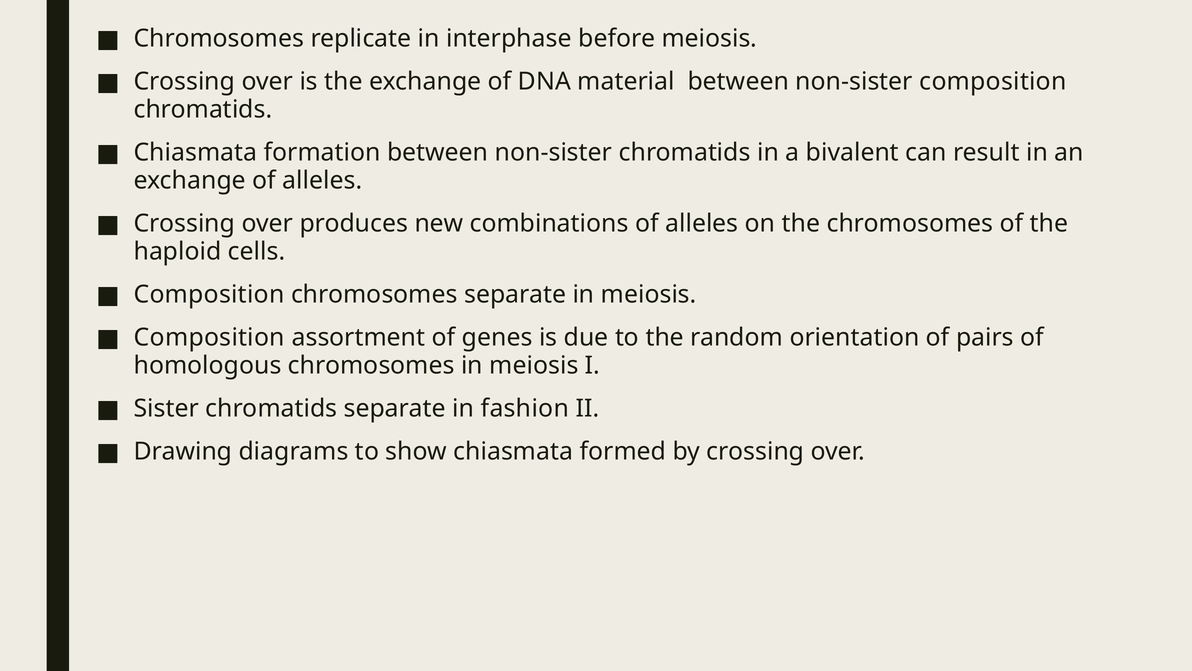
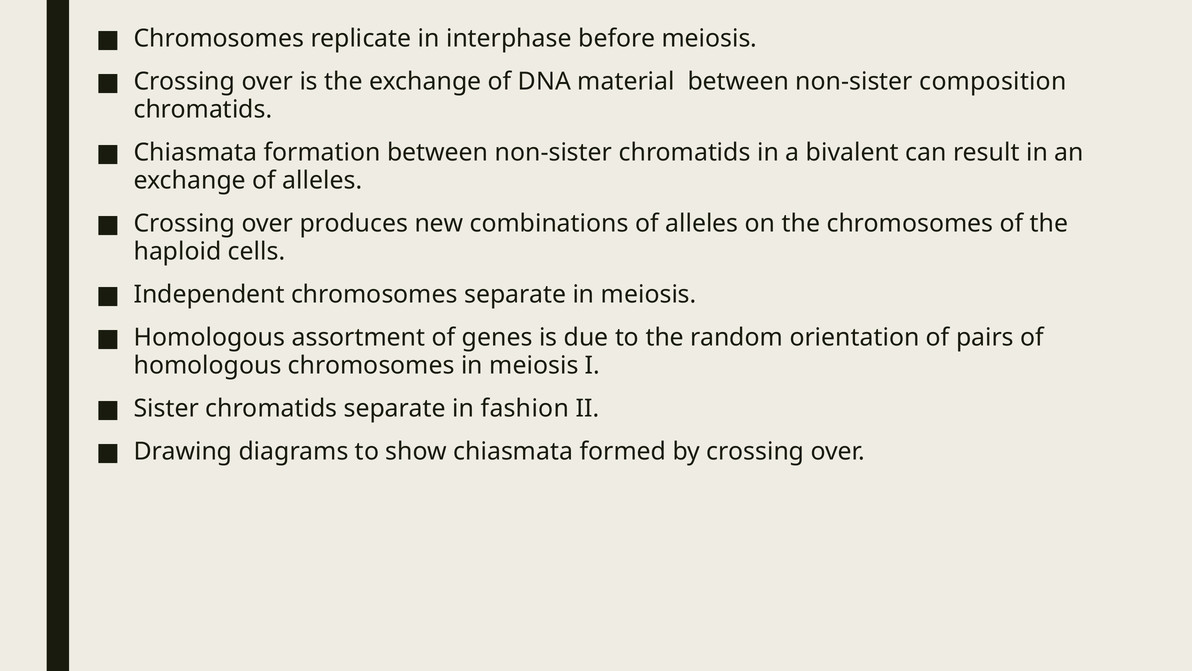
Composition at (209, 294): Composition -> Independent
Composition at (209, 337): Composition -> Homologous
